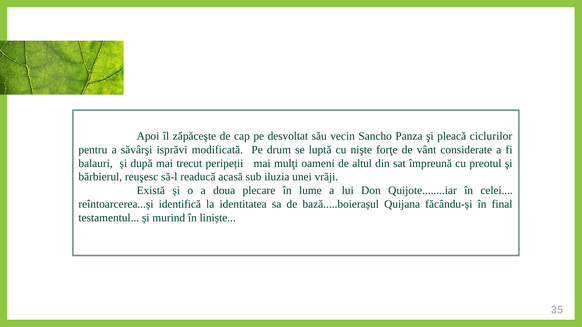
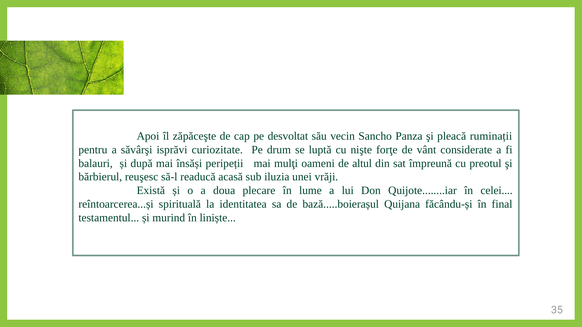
ciclurilor: ciclurilor -> ruminații
modificată: modificată -> curiozitate
trecut: trecut -> însăși
identifică: identifică -> spirituală
